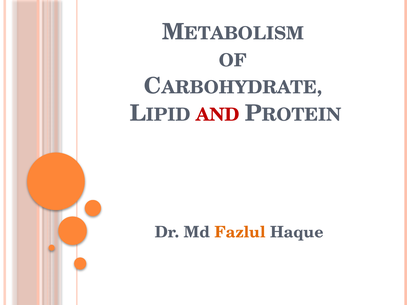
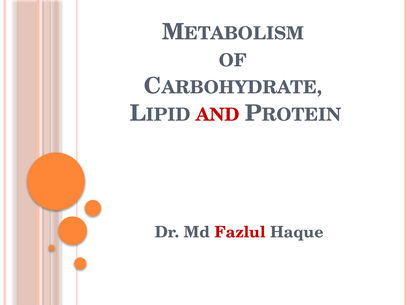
Fazlul colour: orange -> red
